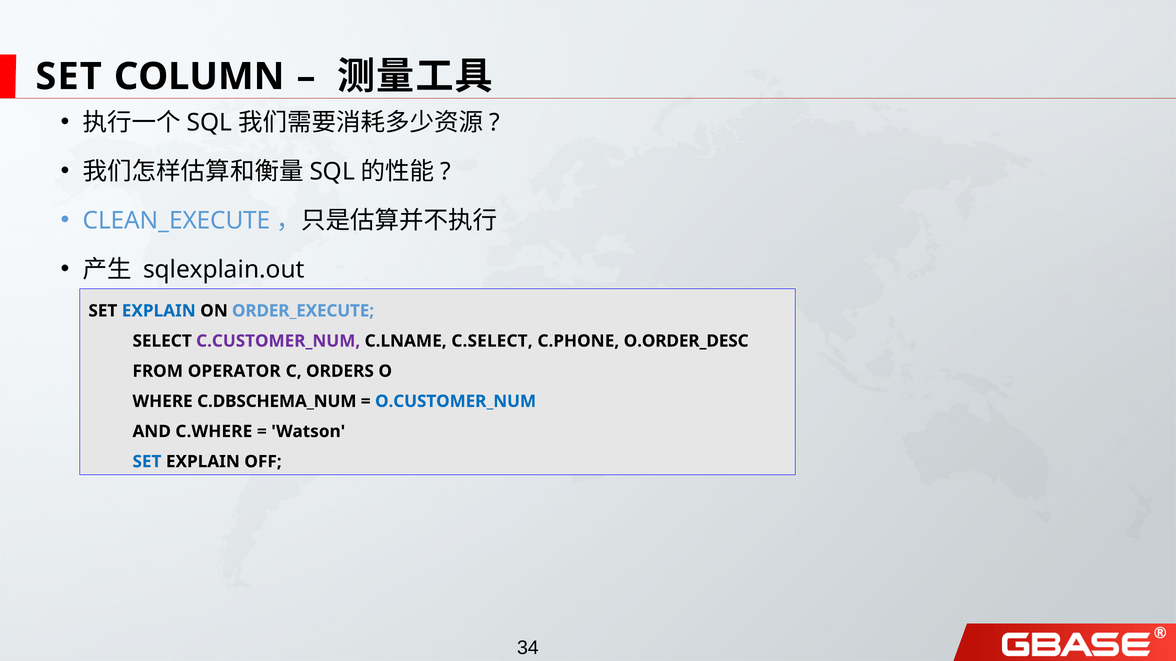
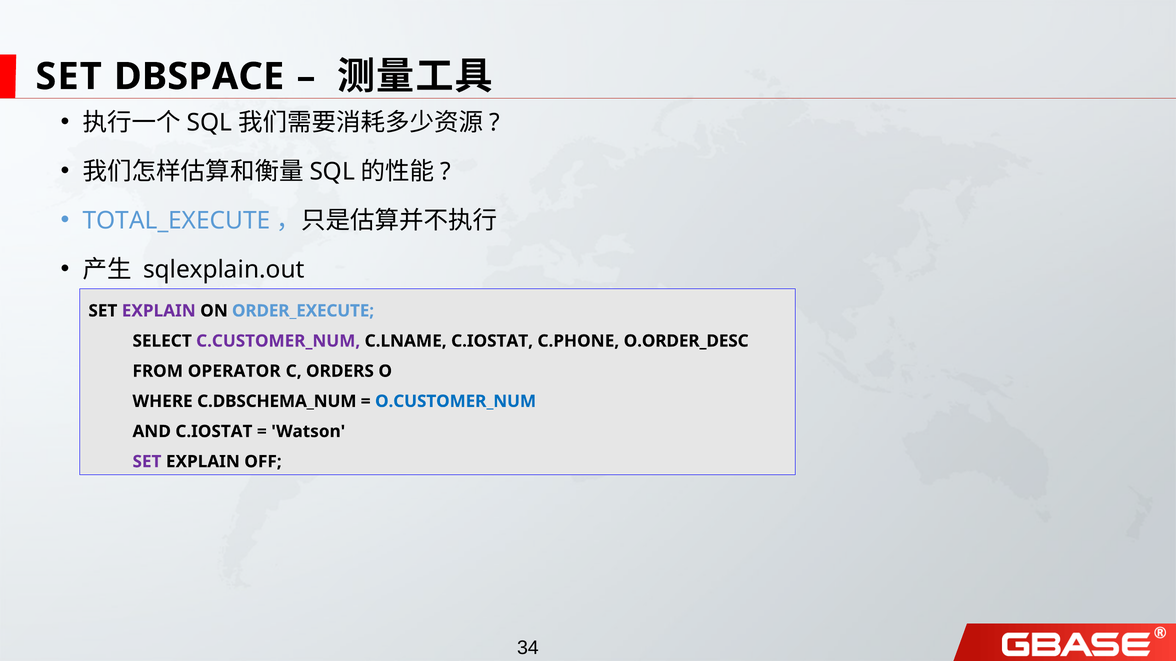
COLUMN: COLUMN -> DBSPACE
CLEAN_EXECUTE: CLEAN_EXECUTE -> TOTAL_EXECUTE
EXPLAIN at (159, 311) colour: blue -> purple
C.LNAME C.SELECT: C.SELECT -> C.IOSTAT
AND C.WHERE: C.WHERE -> C.IOSTAT
SET at (147, 462) colour: blue -> purple
